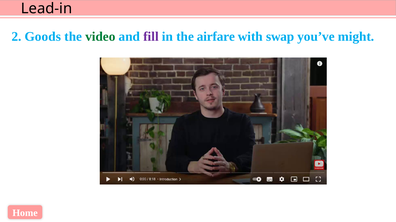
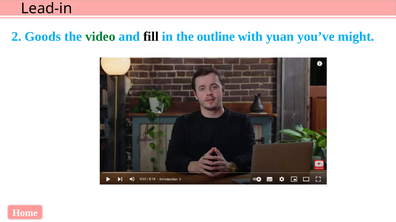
fill colour: purple -> black
airfare: airfare -> outline
swap: swap -> yuan
